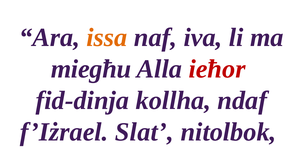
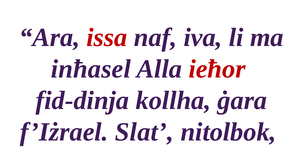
issa colour: orange -> red
miegħu: miegħu -> inħasel
ndaf: ndaf -> ġara
